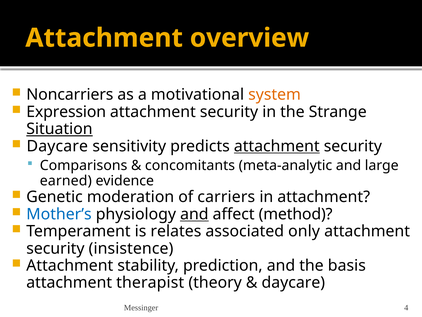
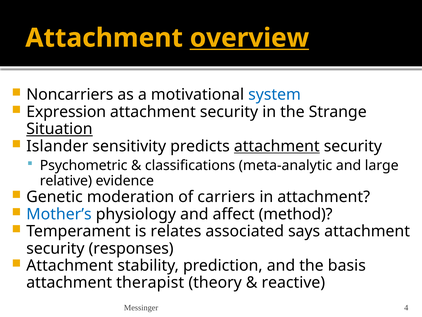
overview underline: none -> present
system colour: orange -> blue
Daycare at (57, 146): Daycare -> Islander
Comparisons: Comparisons -> Psychometric
concomitants: concomitants -> classifications
earned: earned -> relative
and at (194, 214) underline: present -> none
only: only -> says
insistence: insistence -> responses
daycare at (293, 282): daycare -> reactive
